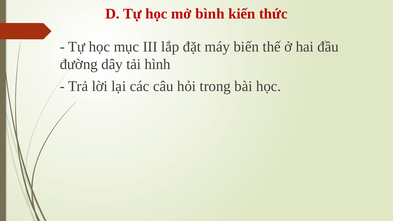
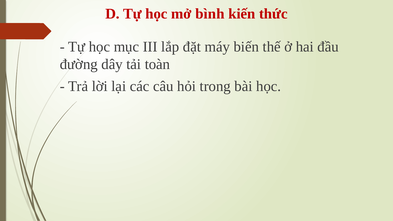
hình: hình -> toàn
